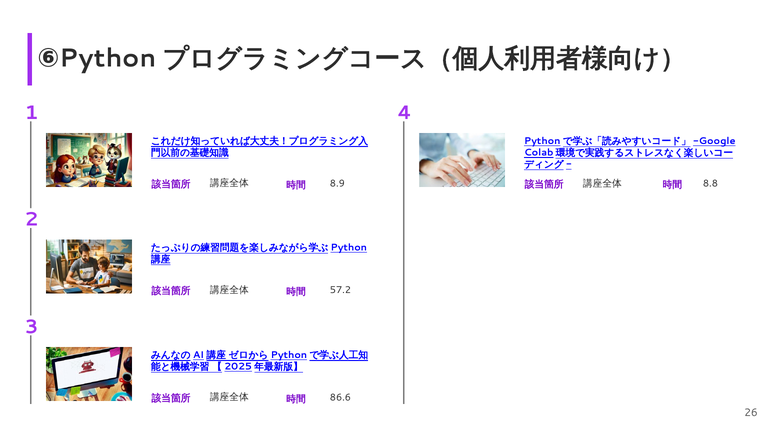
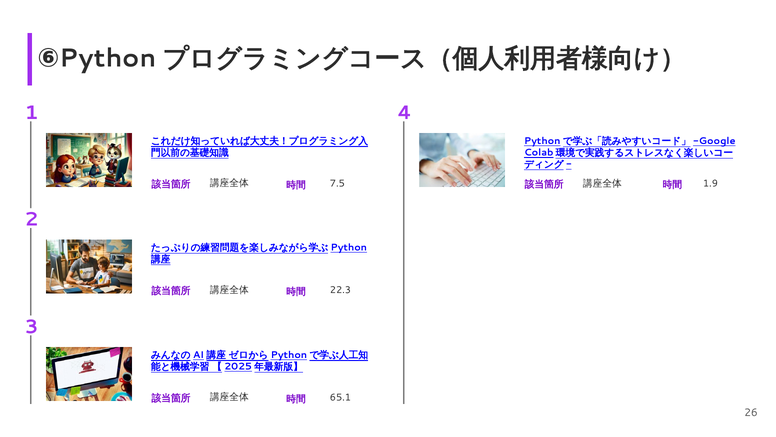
8.9: 8.9 -> 7.5
8.8: 8.8 -> 1.9
57.2: 57.2 -> 22.3
86.6: 86.6 -> 65.1
